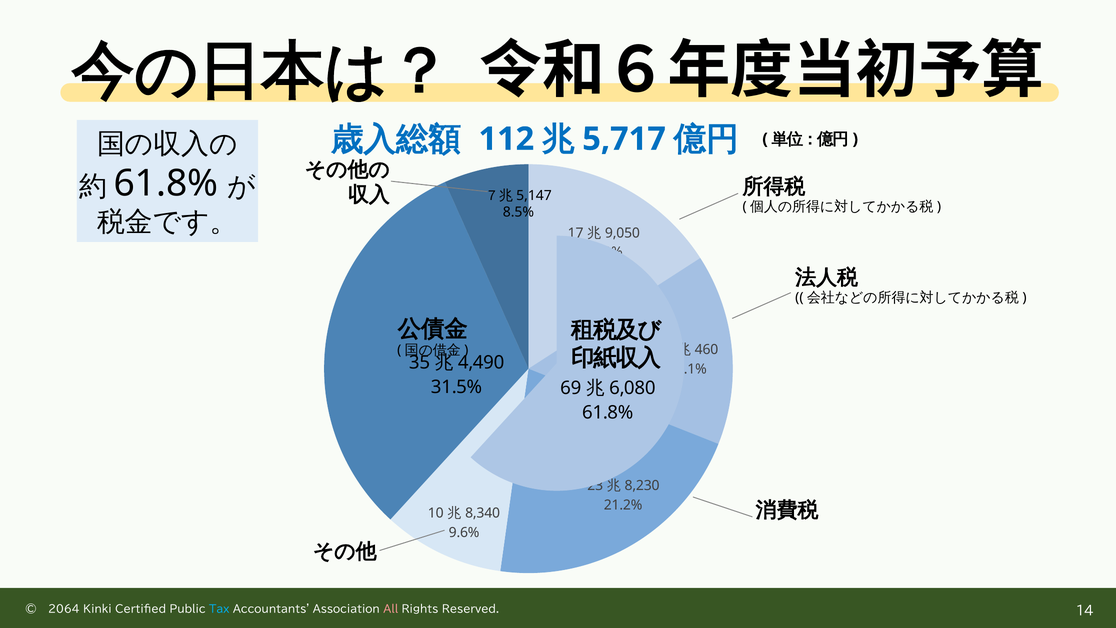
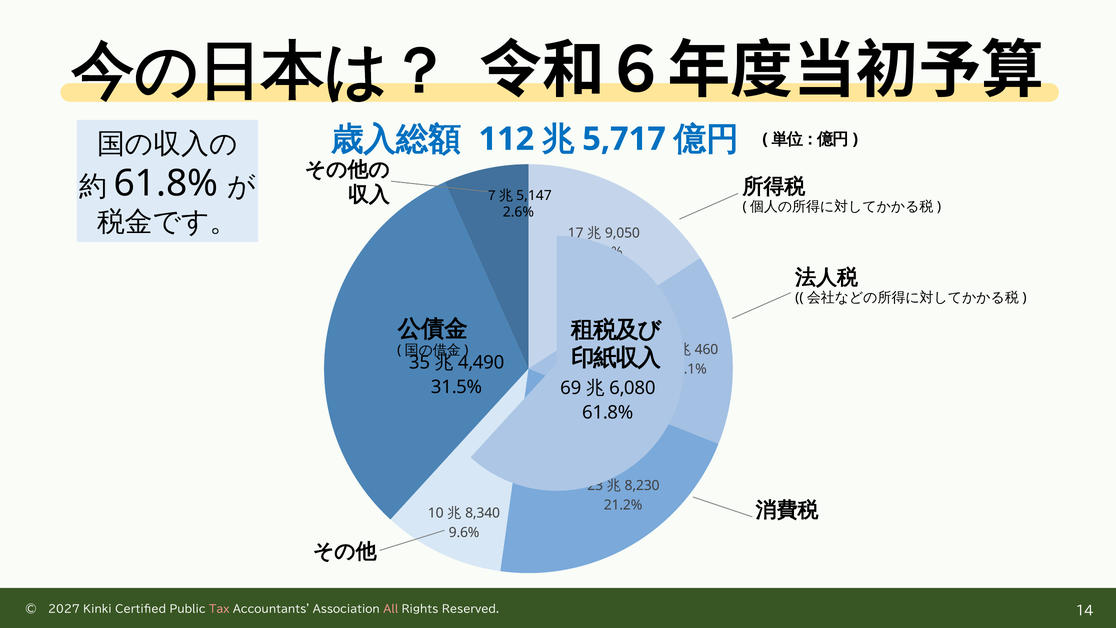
8.5%: 8.5% -> 2.6%
2064: 2064 -> 2027
Tax colour: light blue -> pink
